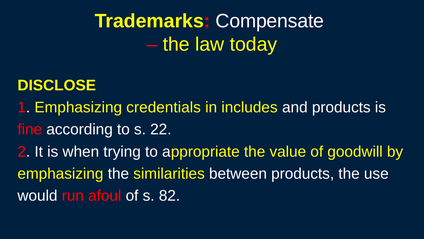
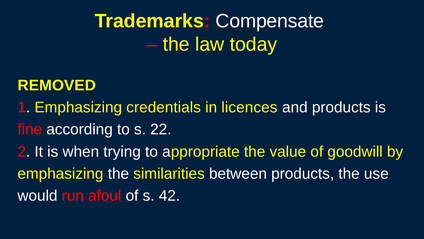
DISCLOSE: DISCLOSE -> REMOVED
includes: includes -> licences
82: 82 -> 42
